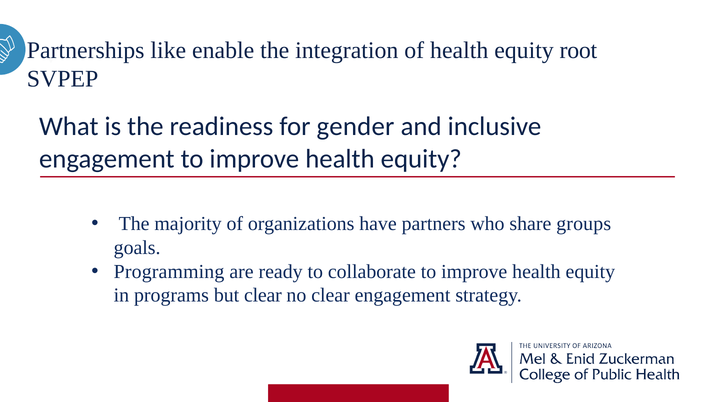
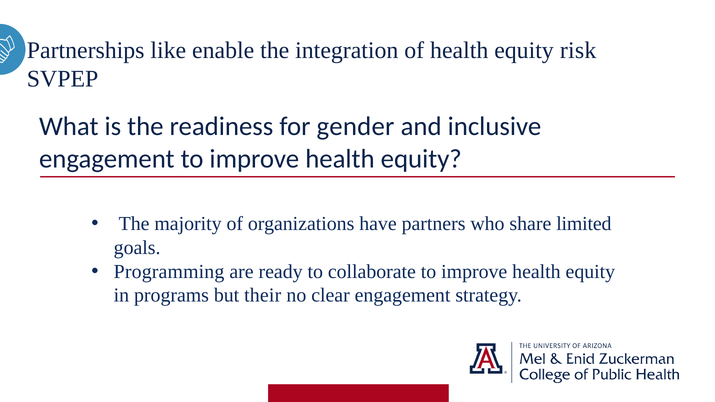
root: root -> risk
groups: groups -> limited
but clear: clear -> their
